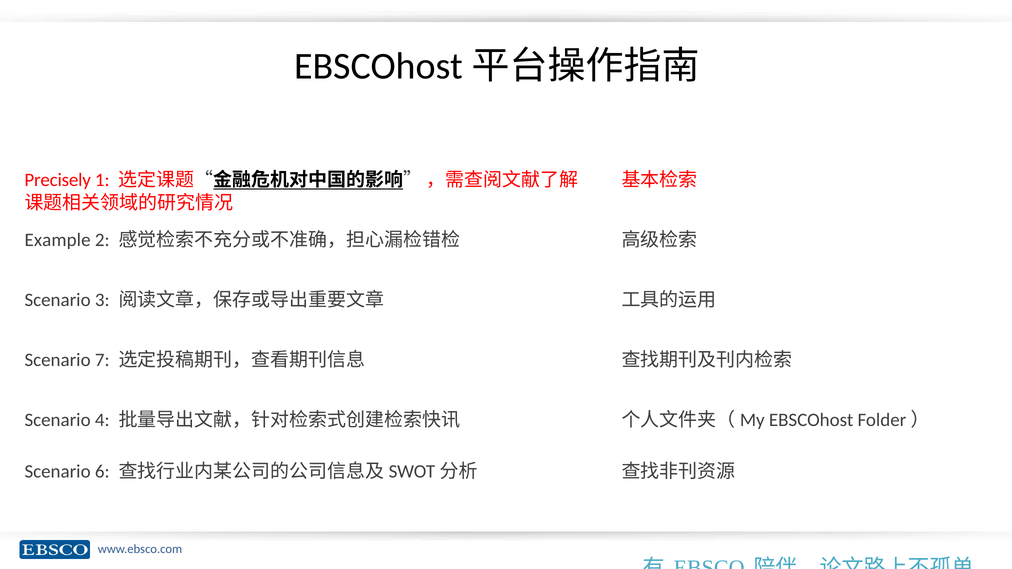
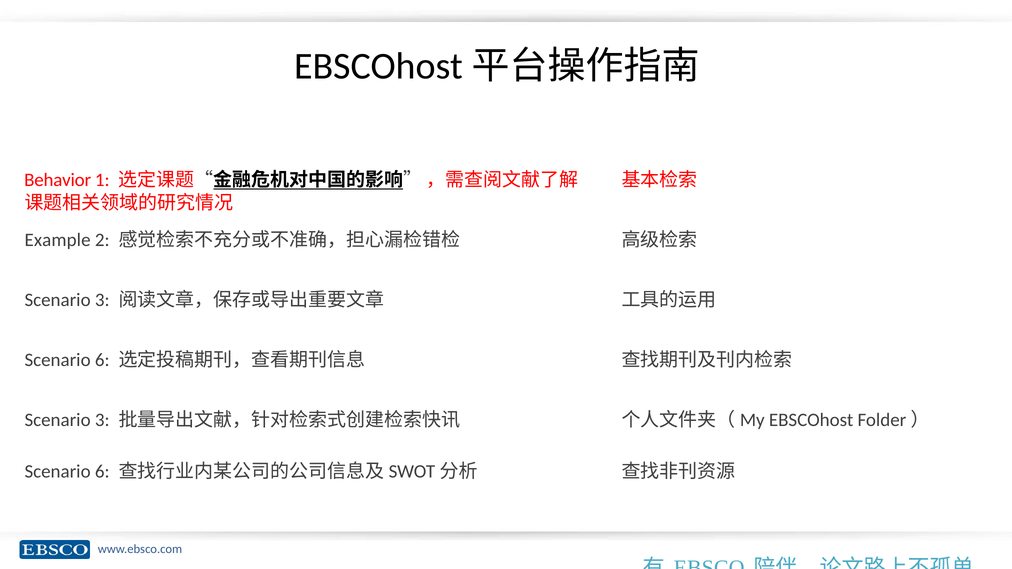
Precisely: Precisely -> Behavior
7 at (102, 360): 7 -> 6
4 at (102, 420): 4 -> 3
